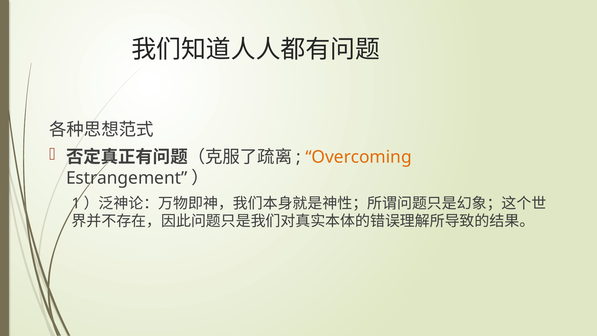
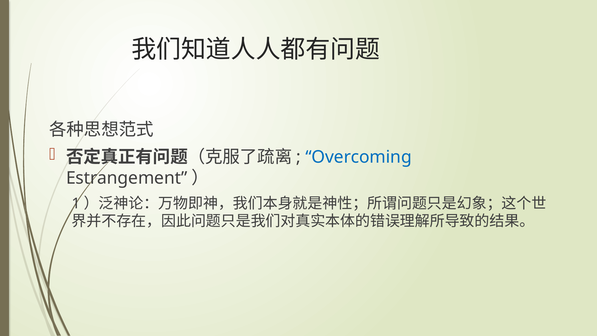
Overcoming colour: orange -> blue
